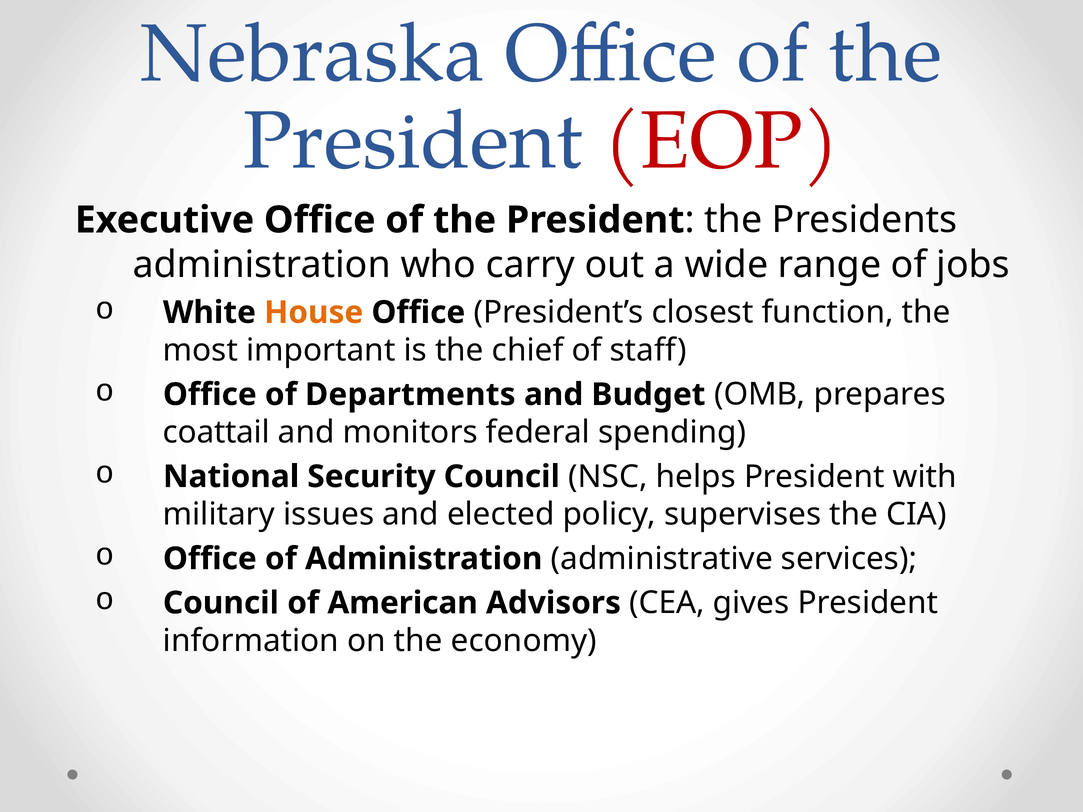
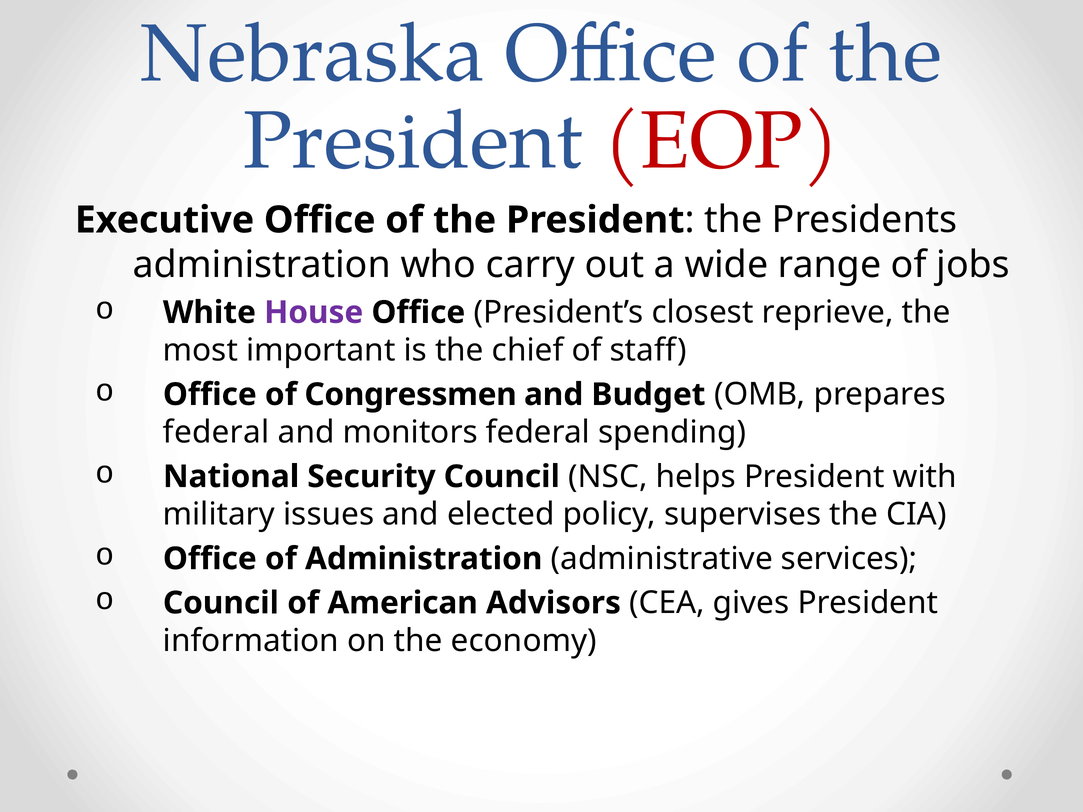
House colour: orange -> purple
function: function -> reprieve
Departments: Departments -> Congressmen
coattail at (216, 433): coattail -> federal
